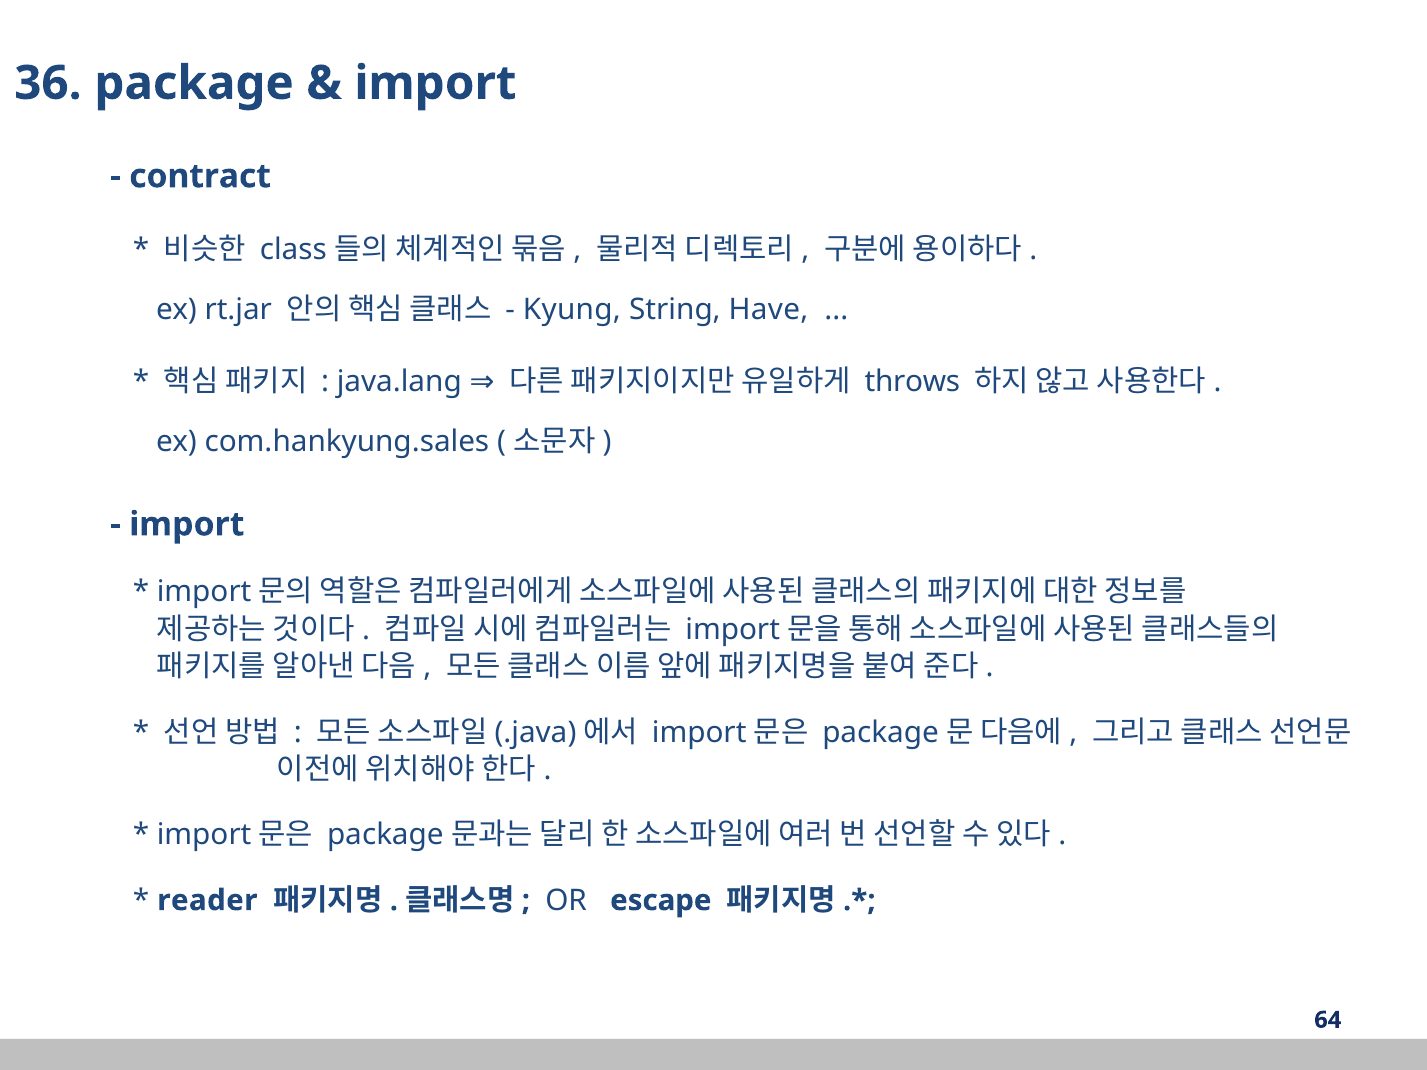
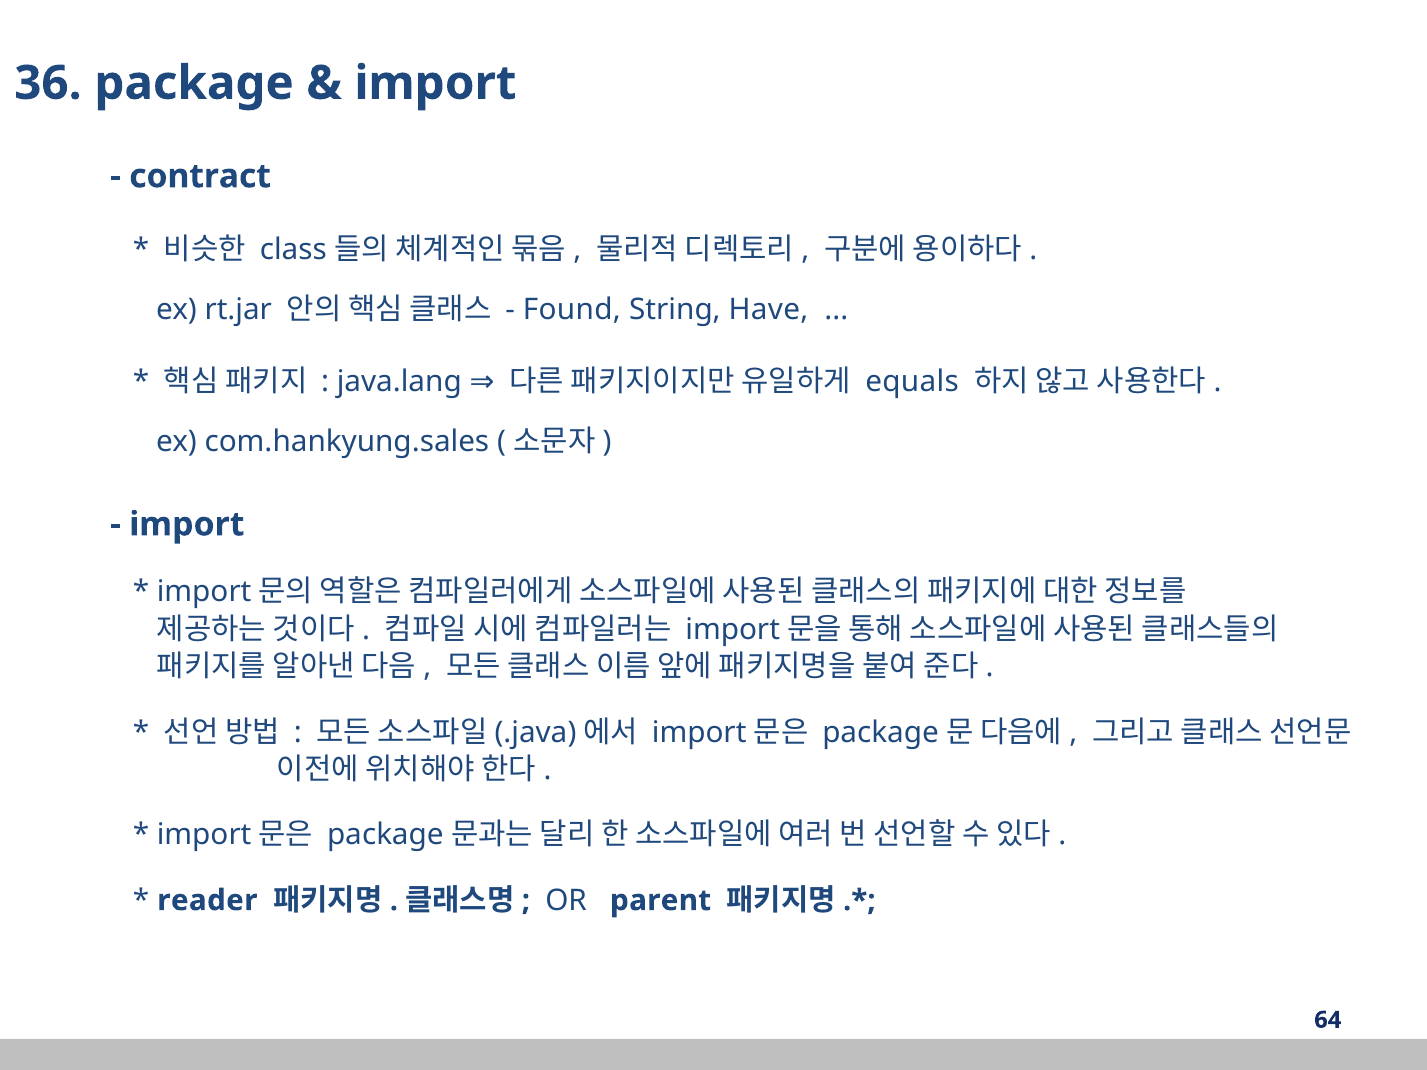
Kyung: Kyung -> Found
throws: throws -> equals
escape: escape -> parent
